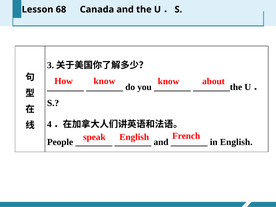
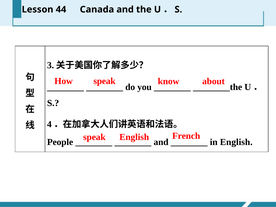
68: 68 -> 44
How know: know -> speak
